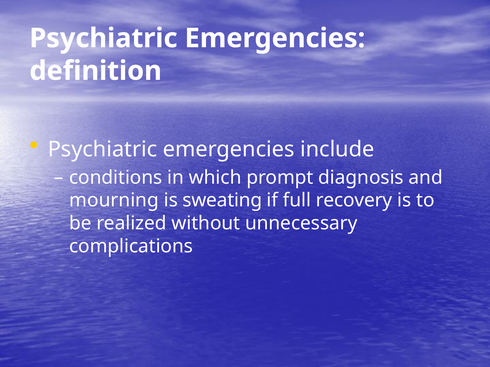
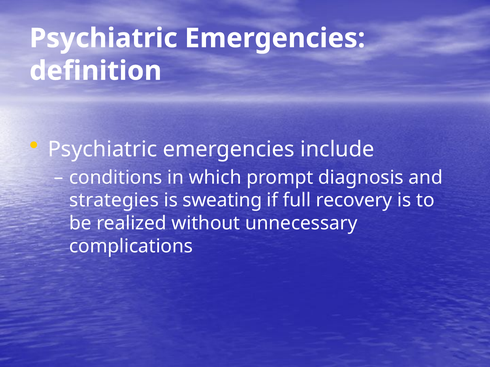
mourning: mourning -> strategies
